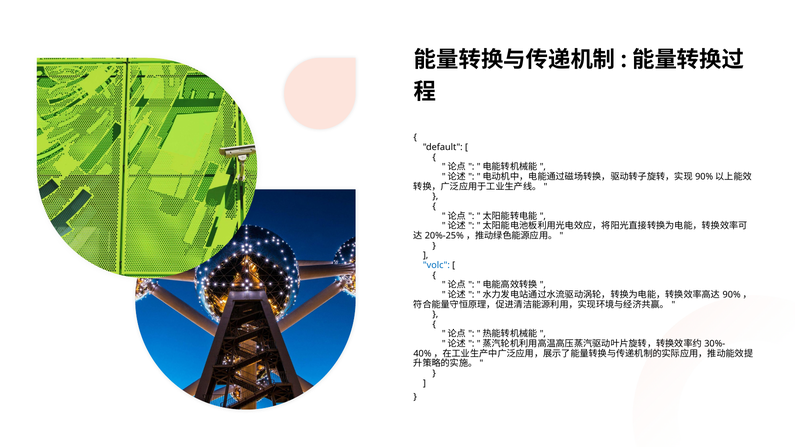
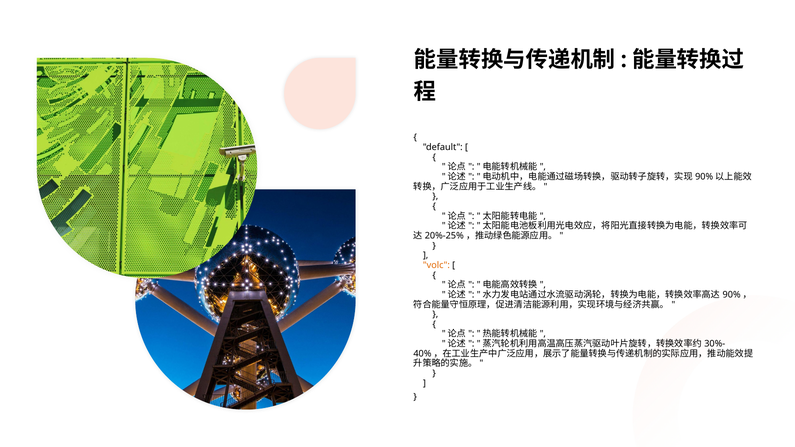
volc colour: blue -> orange
